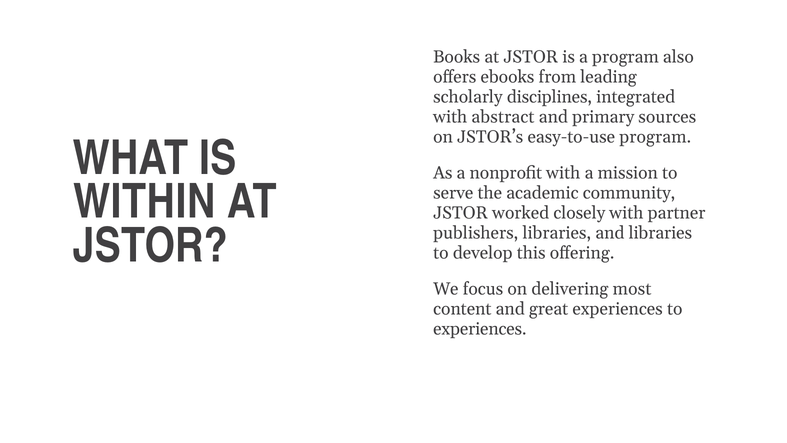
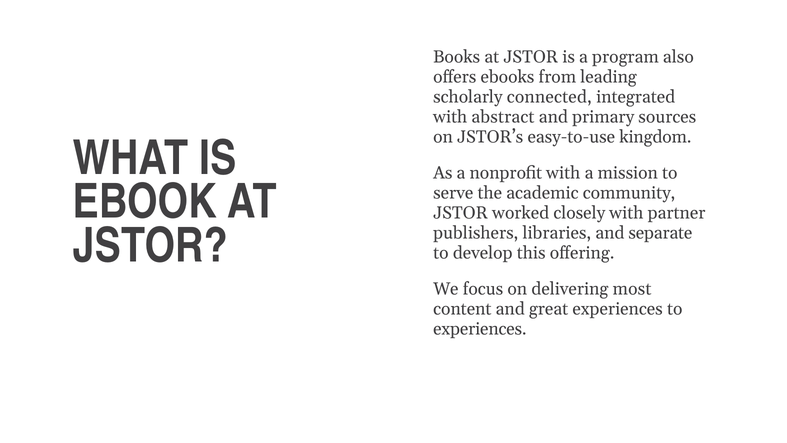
disciplines: disciplines -> connected
easy-to-use program: program -> kingdom
WITHIN: WITHIN -> EBOOK
and libraries: libraries -> separate
